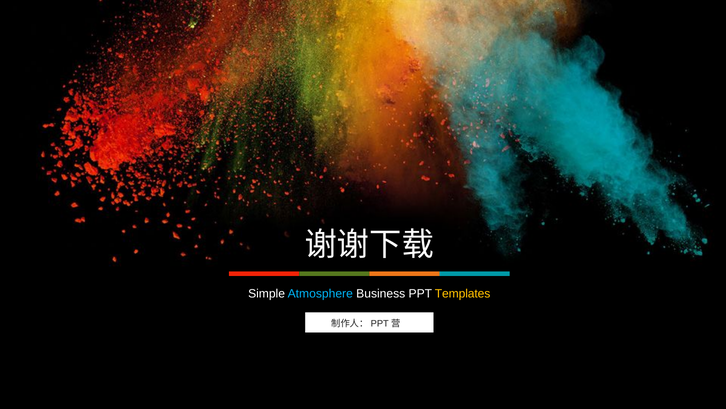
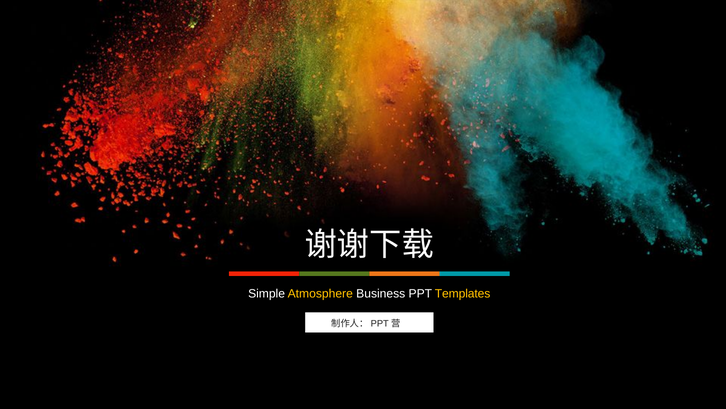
Atmosphere colour: light blue -> yellow
